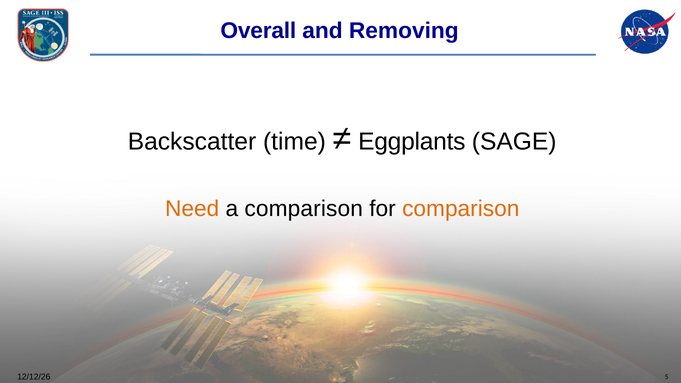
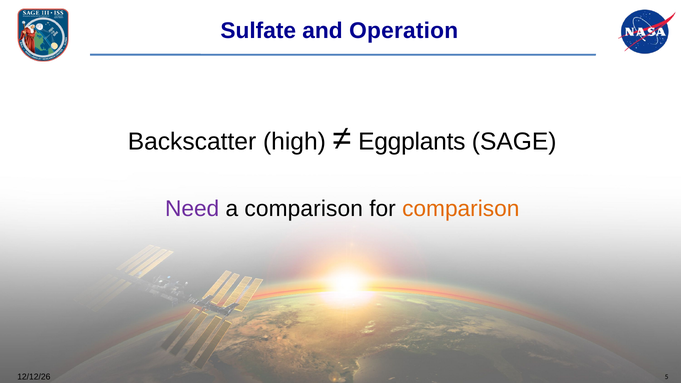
Overall: Overall -> Sulfate
Removing: Removing -> Operation
time: time -> high
Need colour: orange -> purple
